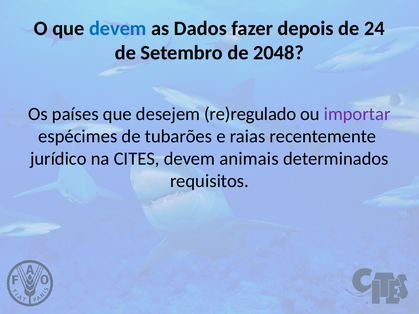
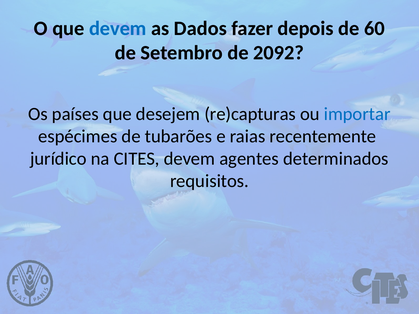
24: 24 -> 60
2048: 2048 -> 2092
re)regulado: re)regulado -> re)capturas
importar colour: purple -> blue
animais: animais -> agentes
